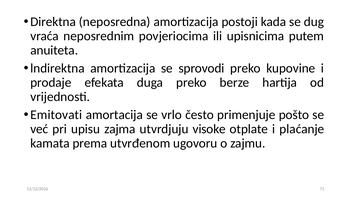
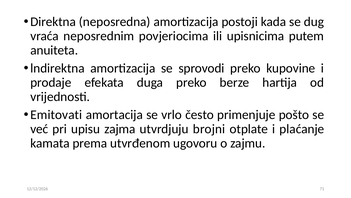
visoke: visoke -> brojni
